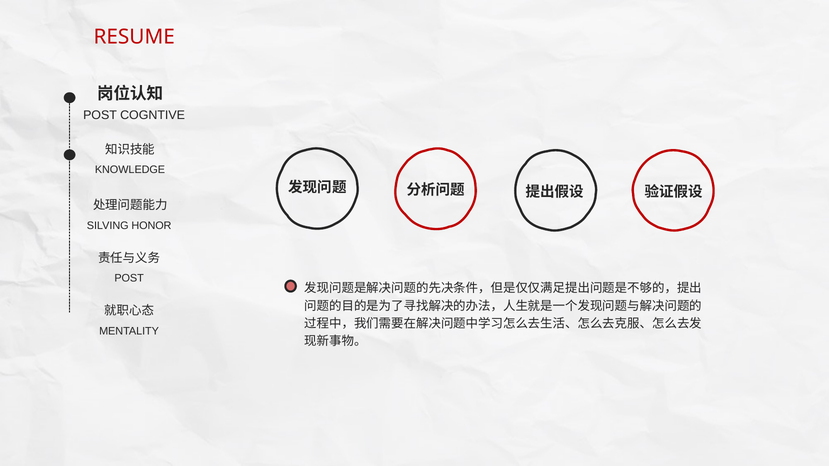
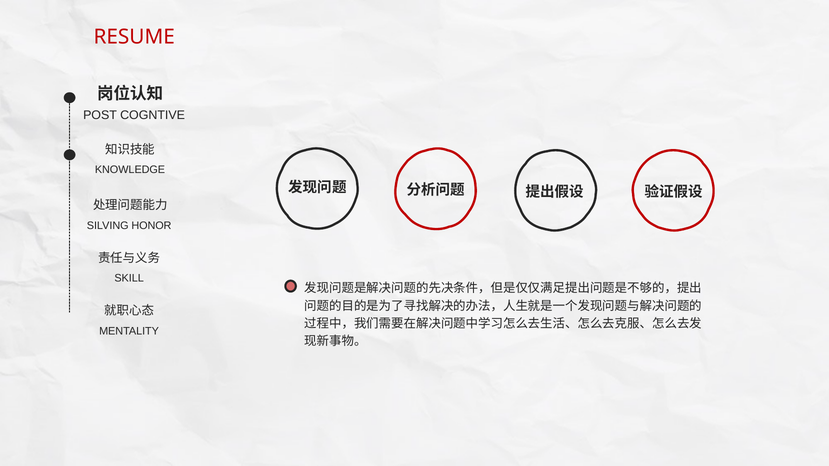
POST at (129, 278): POST -> SKILL
